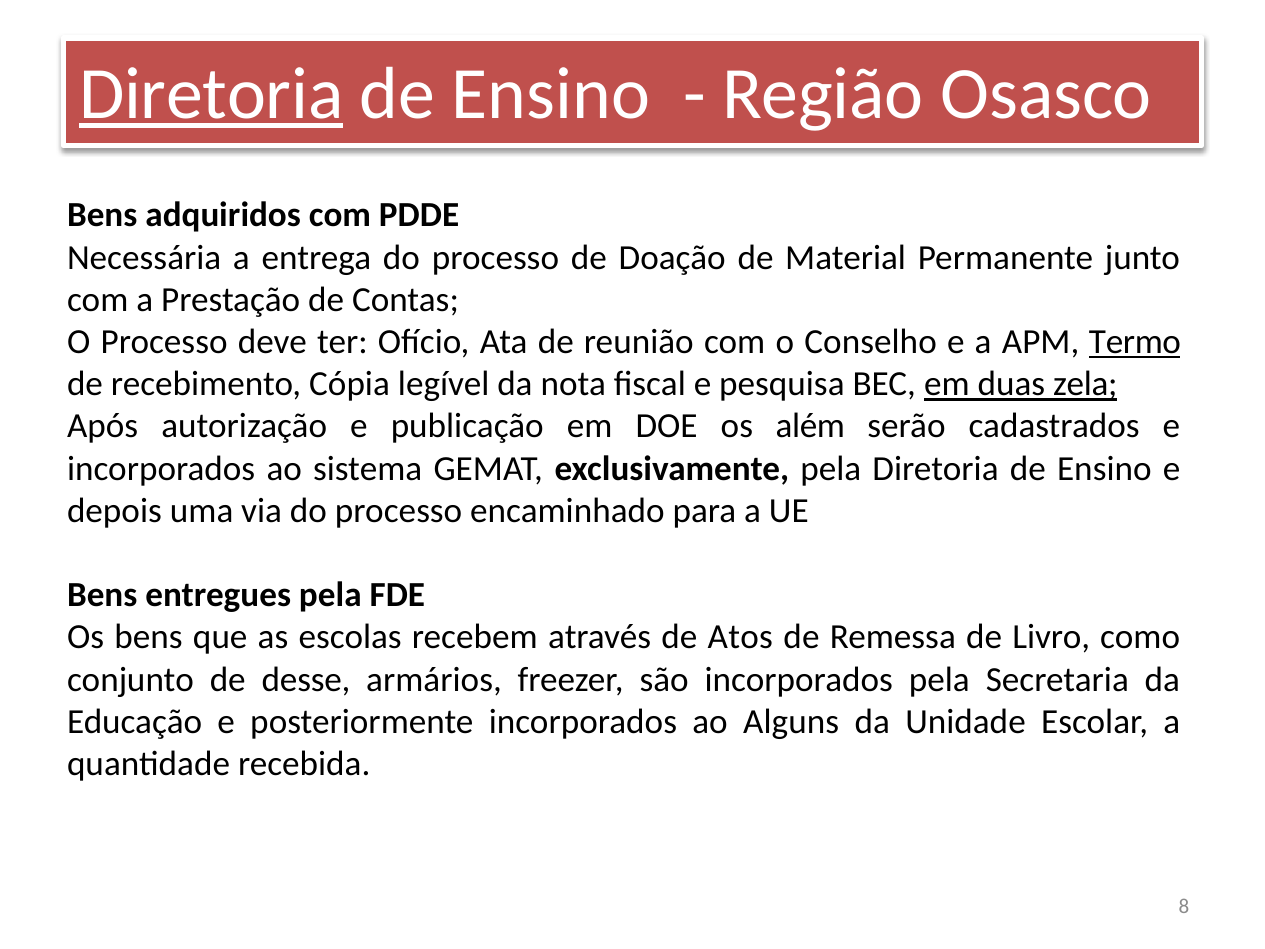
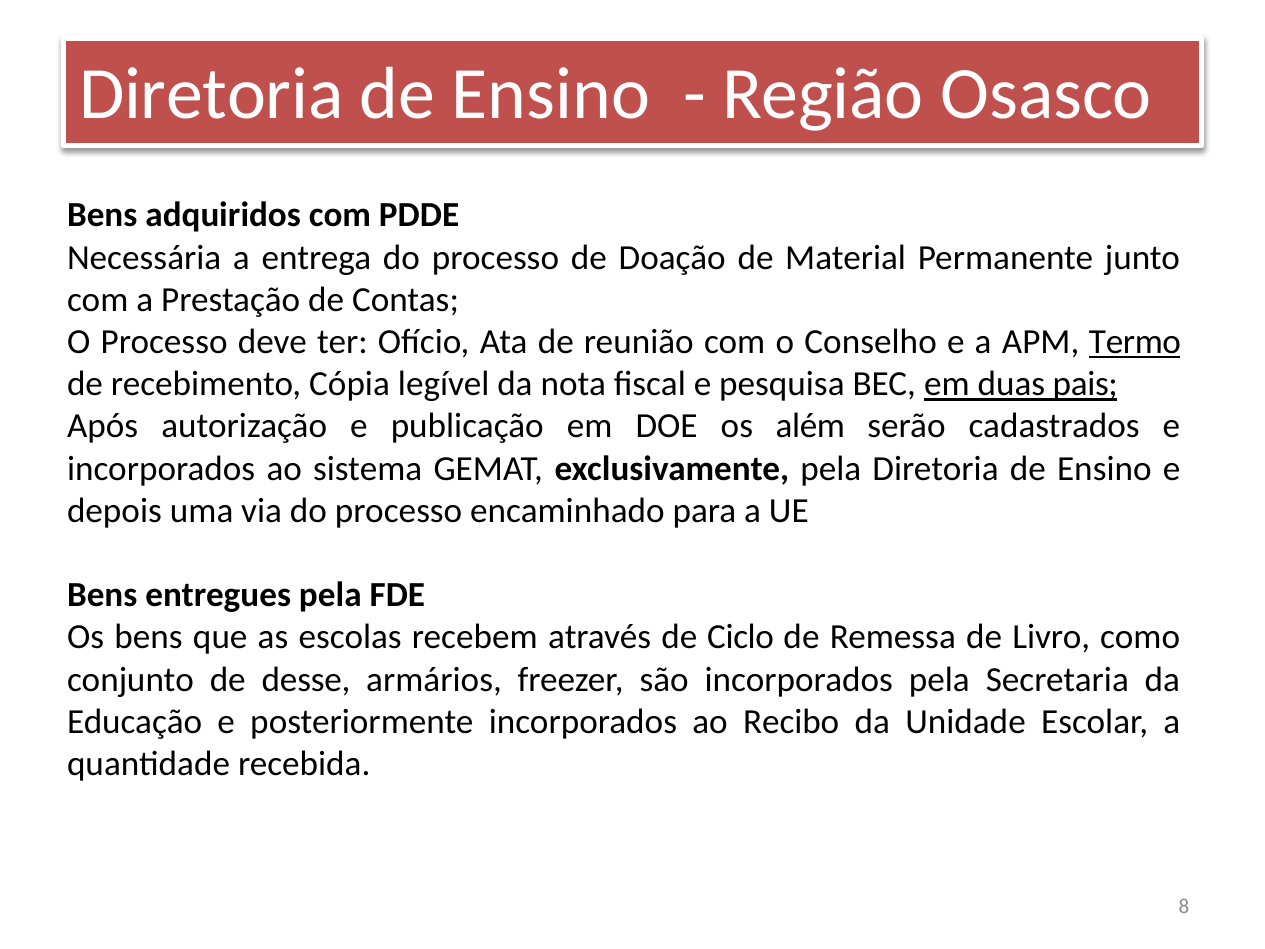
Diretoria at (211, 94) underline: present -> none
zela: zela -> pais
Atos: Atos -> Ciclo
Alguns: Alguns -> Recibo
